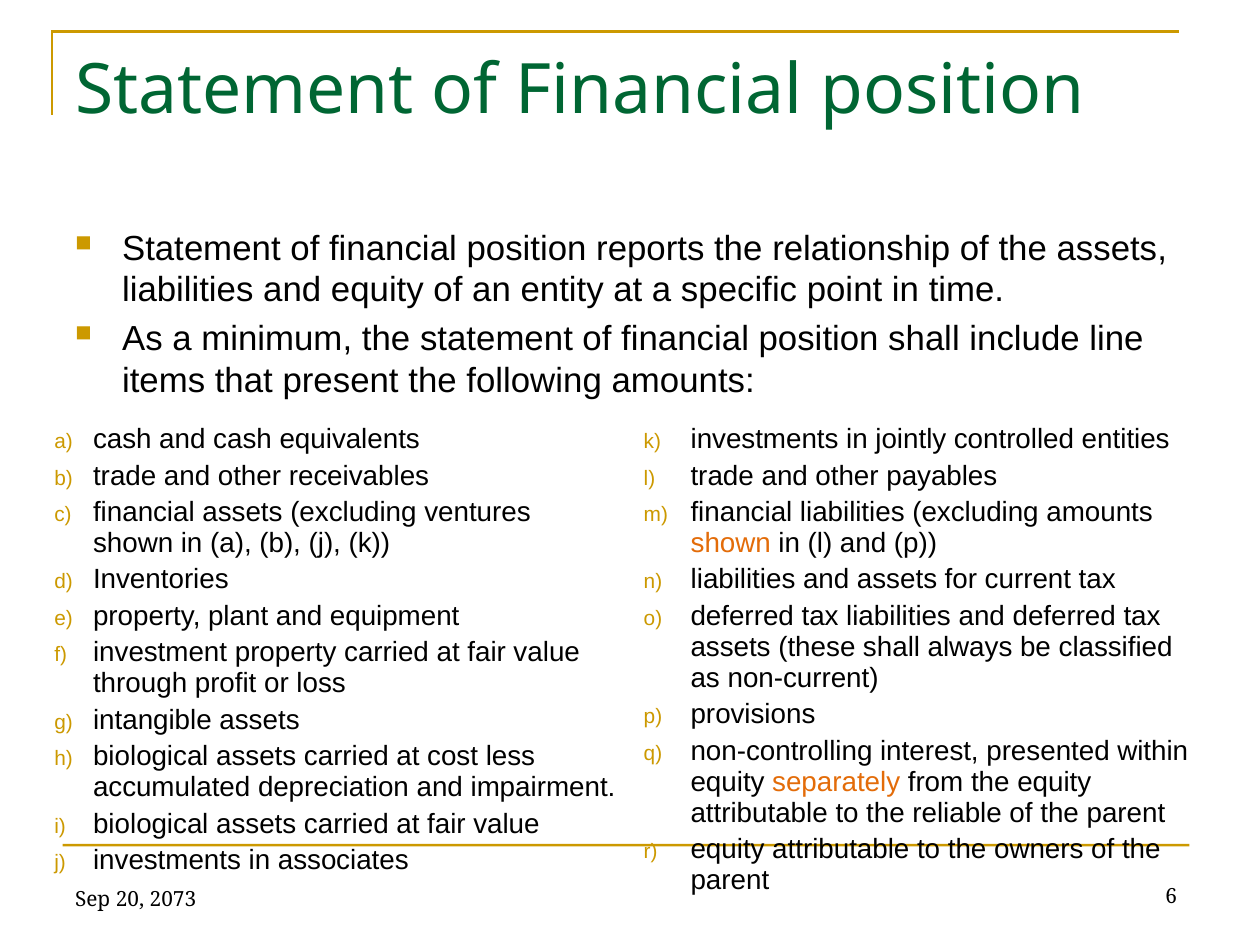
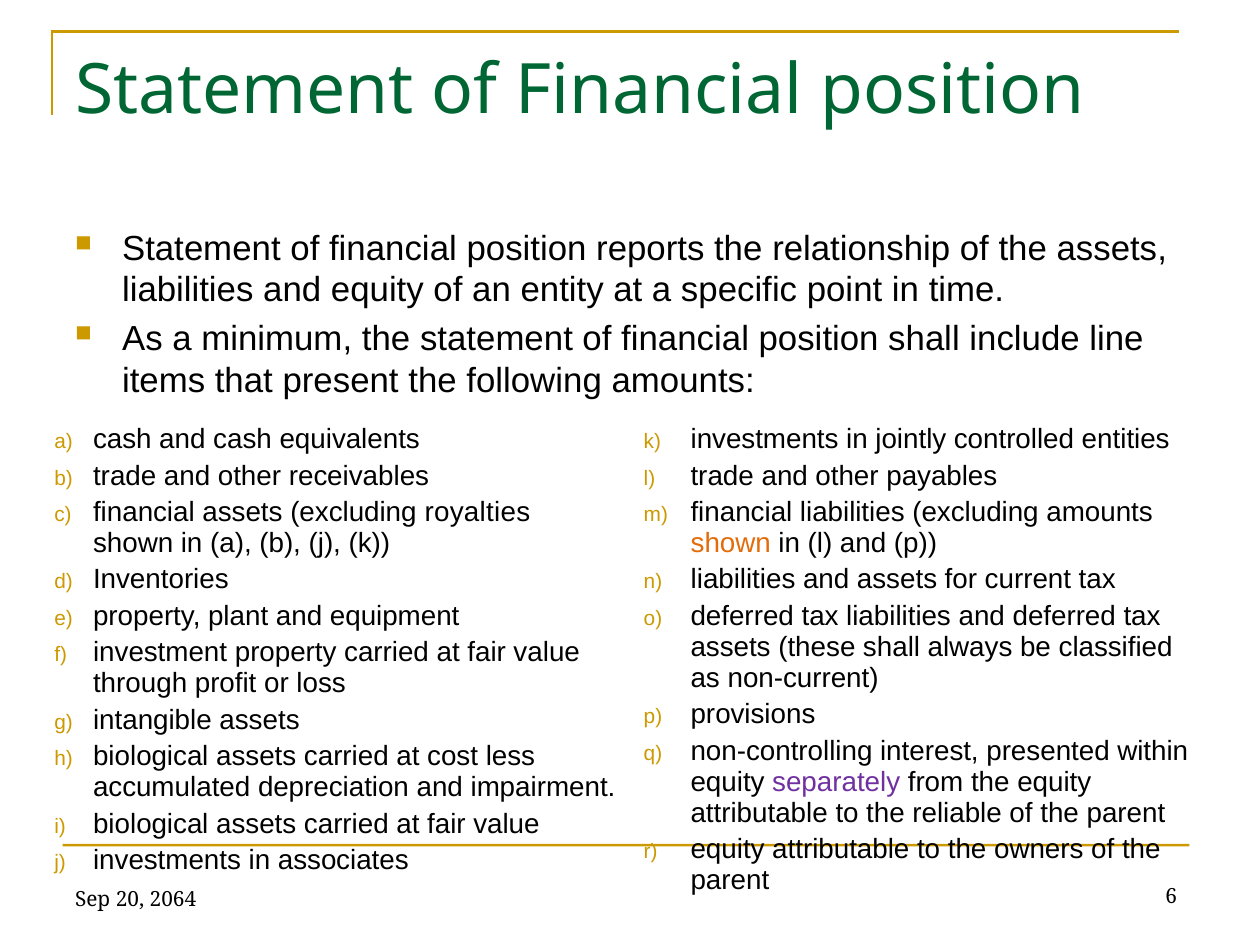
ventures: ventures -> royalties
separately colour: orange -> purple
2073: 2073 -> 2064
